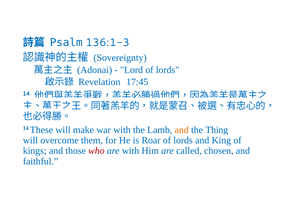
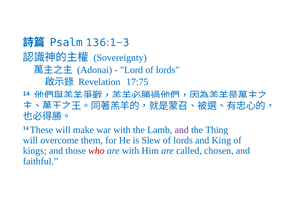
17:45: 17:45 -> 17:75
and at (182, 130) colour: orange -> purple
Roar: Roar -> Slew
